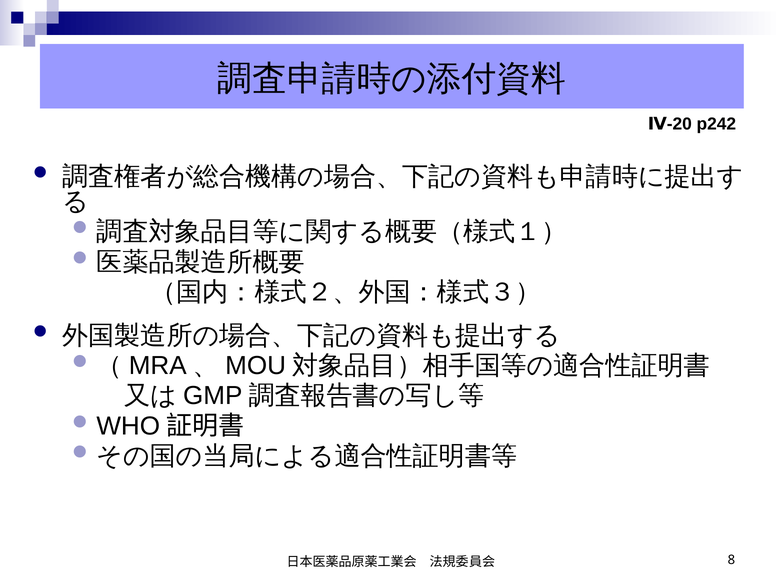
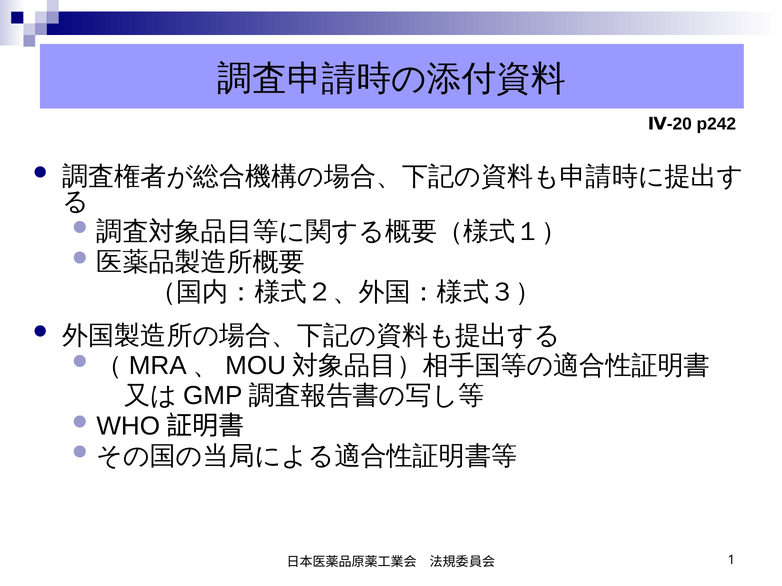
8: 8 -> 1
